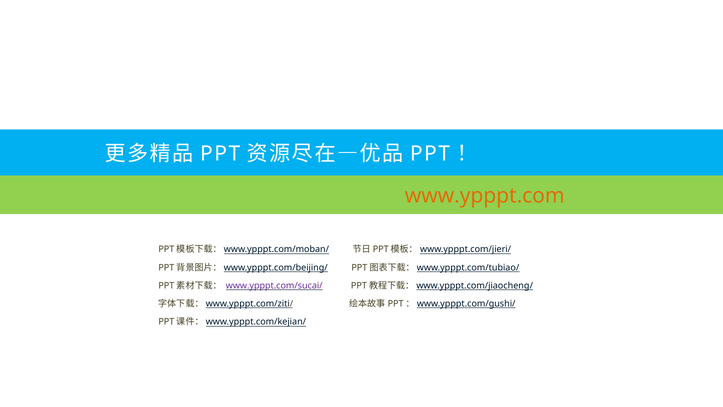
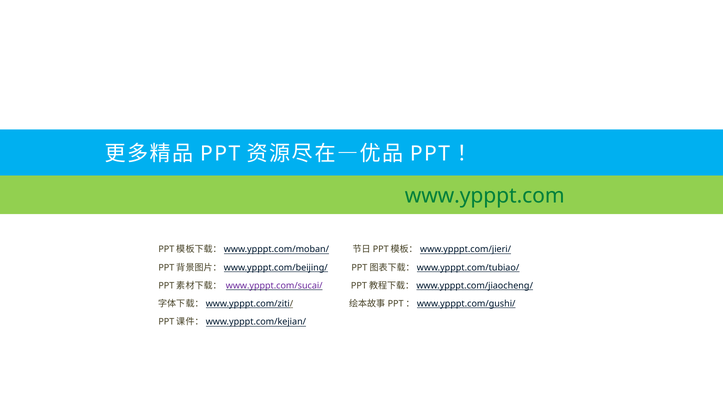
www.ypppt.com colour: orange -> green
